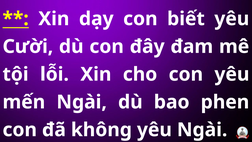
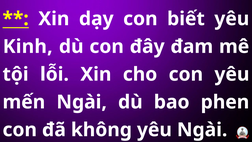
Cười: Cười -> Kinh
